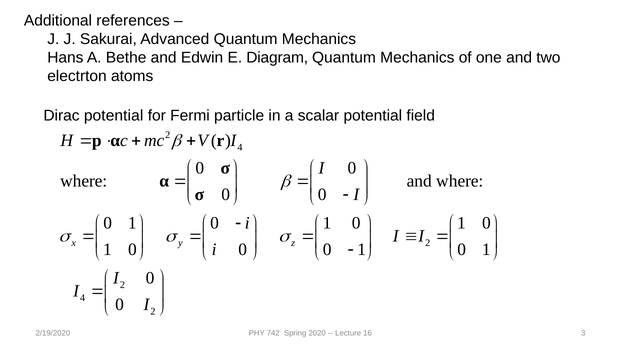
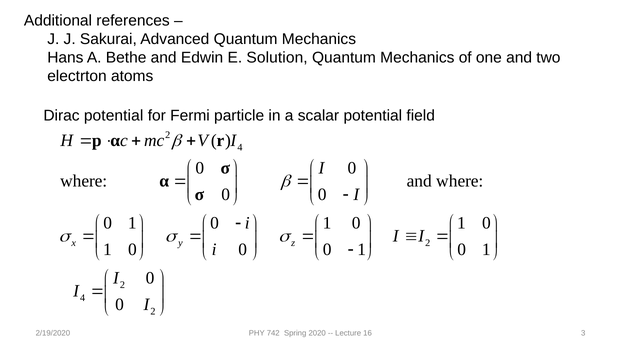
Diagram: Diagram -> Solution
